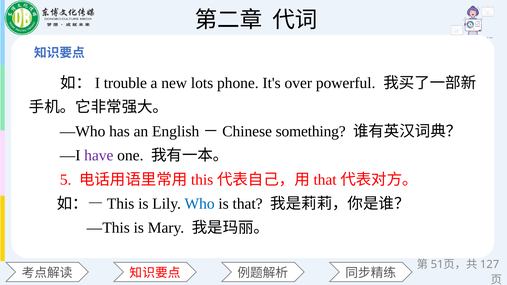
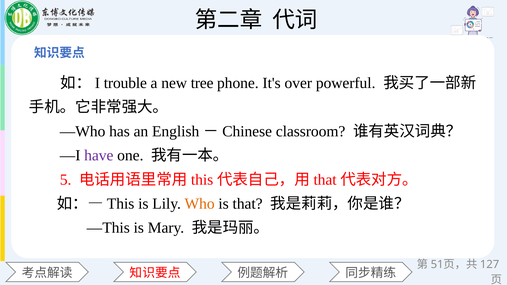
lots: lots -> tree
something: something -> classroom
Who colour: blue -> orange
